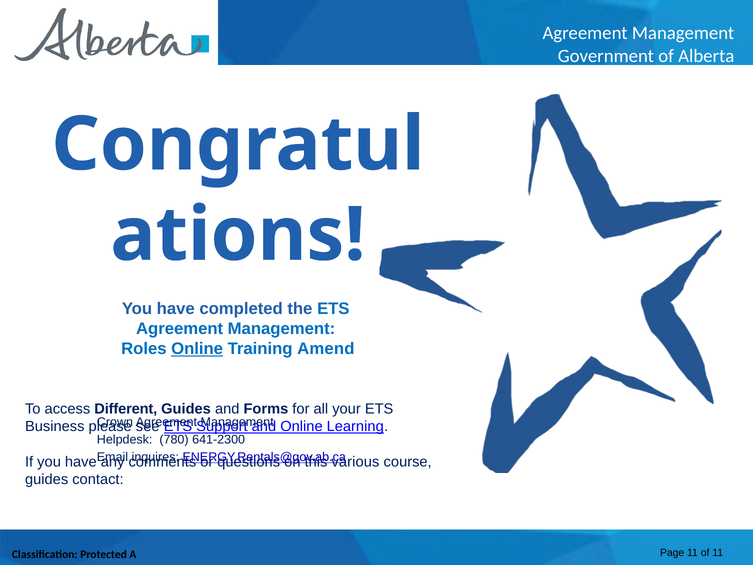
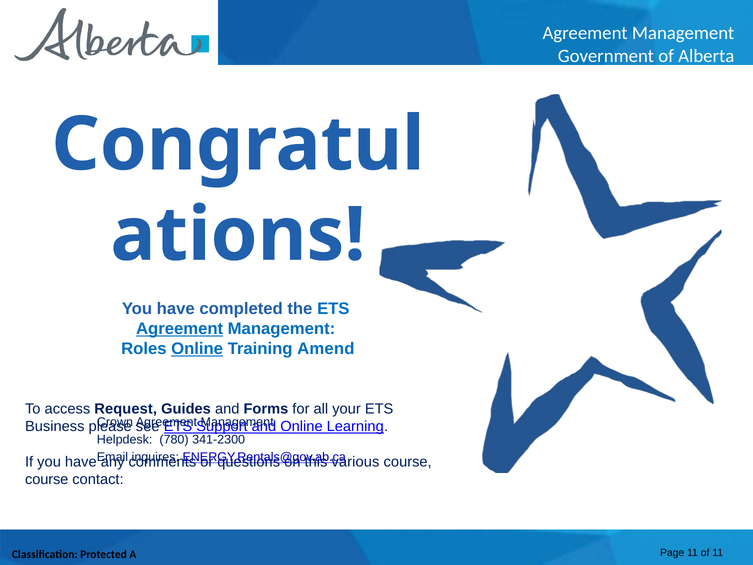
Agreement at (180, 329) underline: none -> present
Different: Different -> Request
641-2300: 641-2300 -> 341-2300
guides at (47, 479): guides -> course
